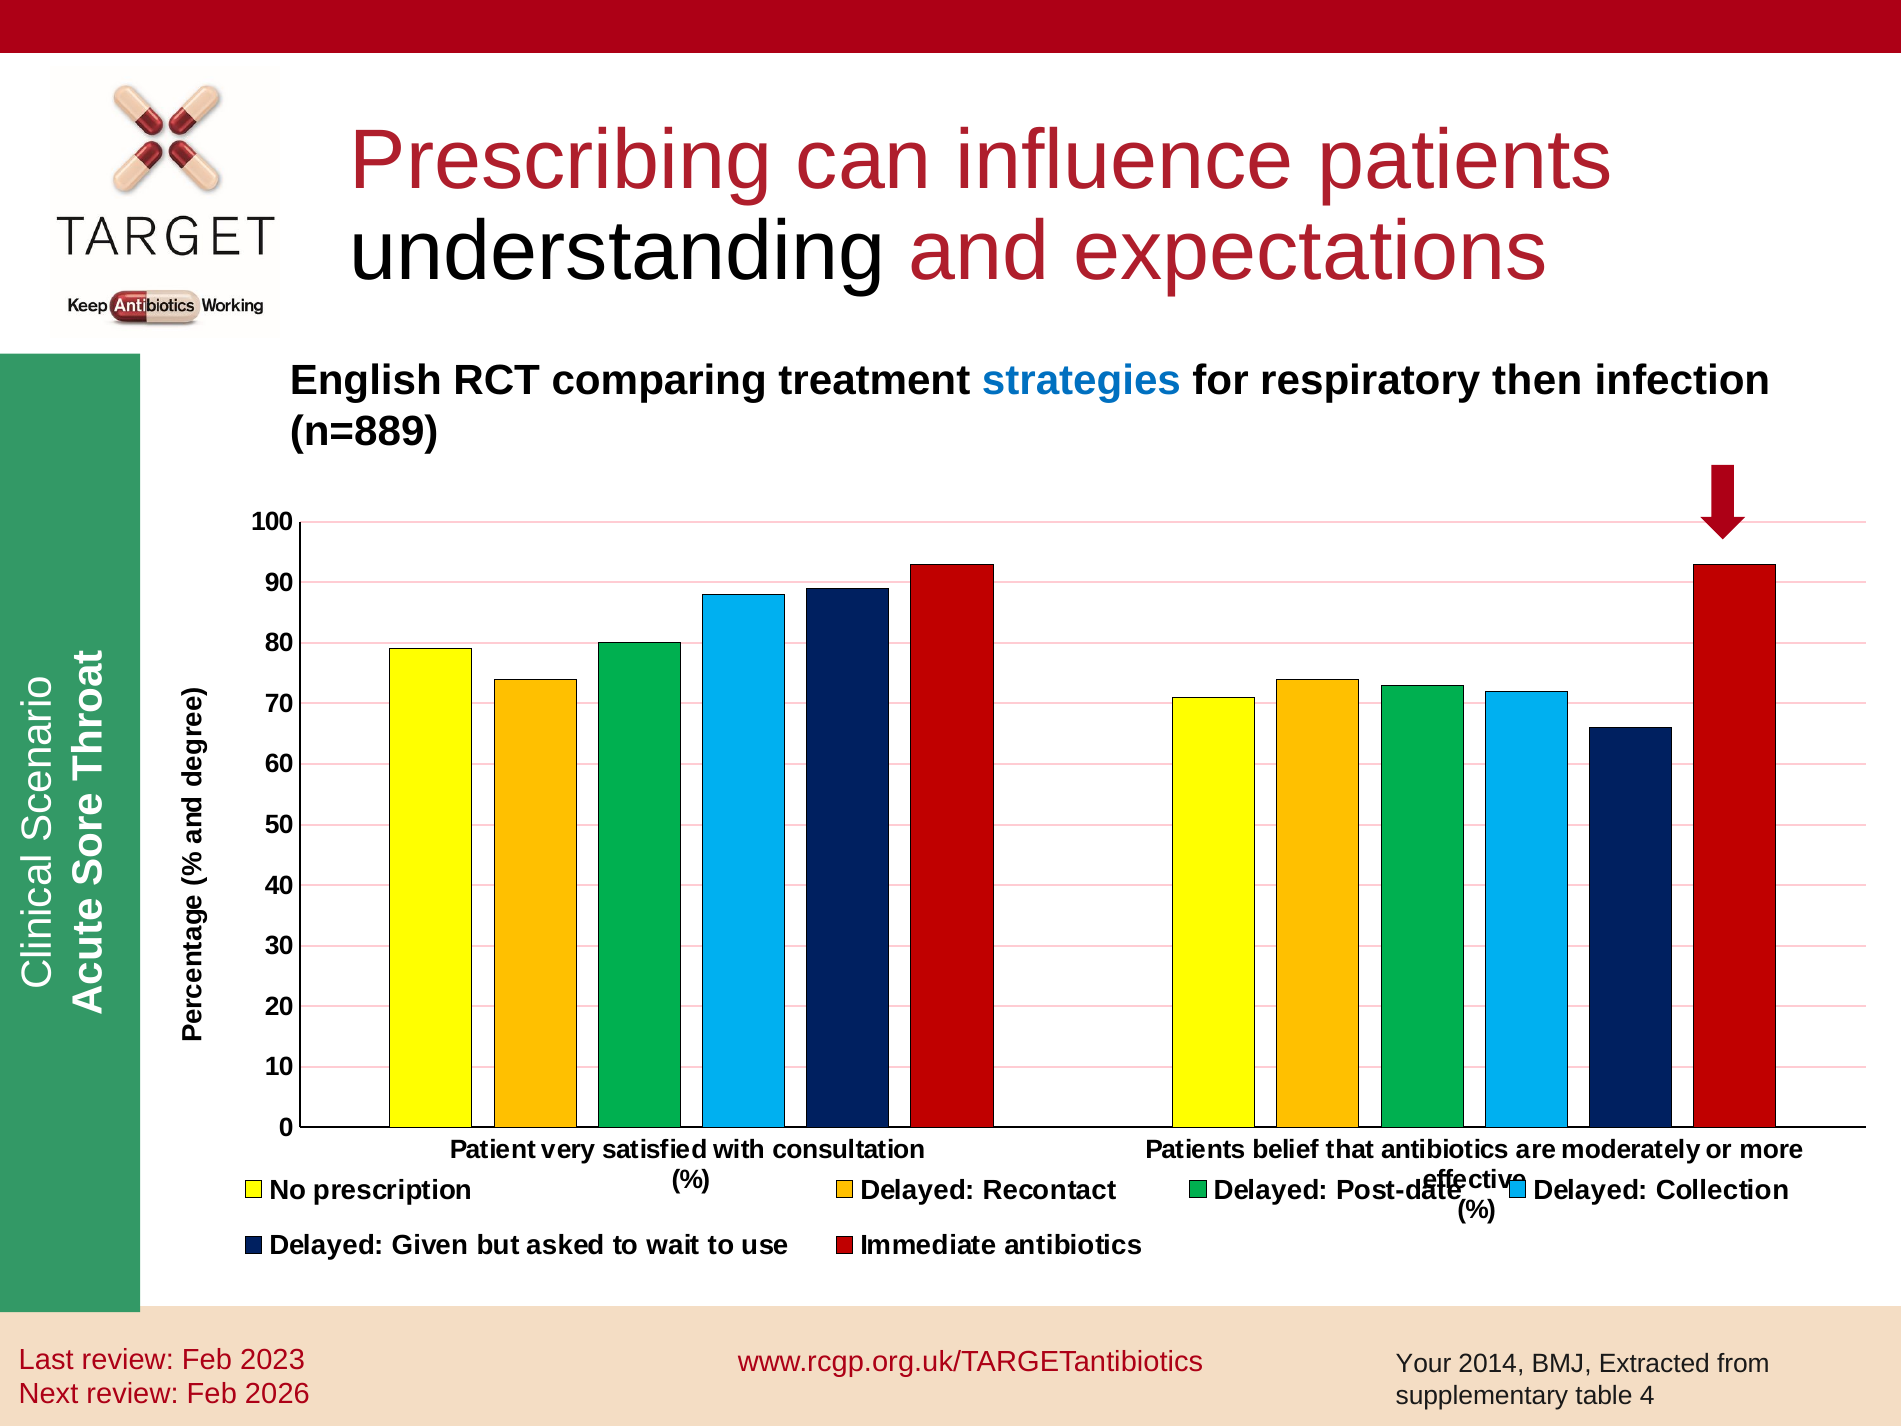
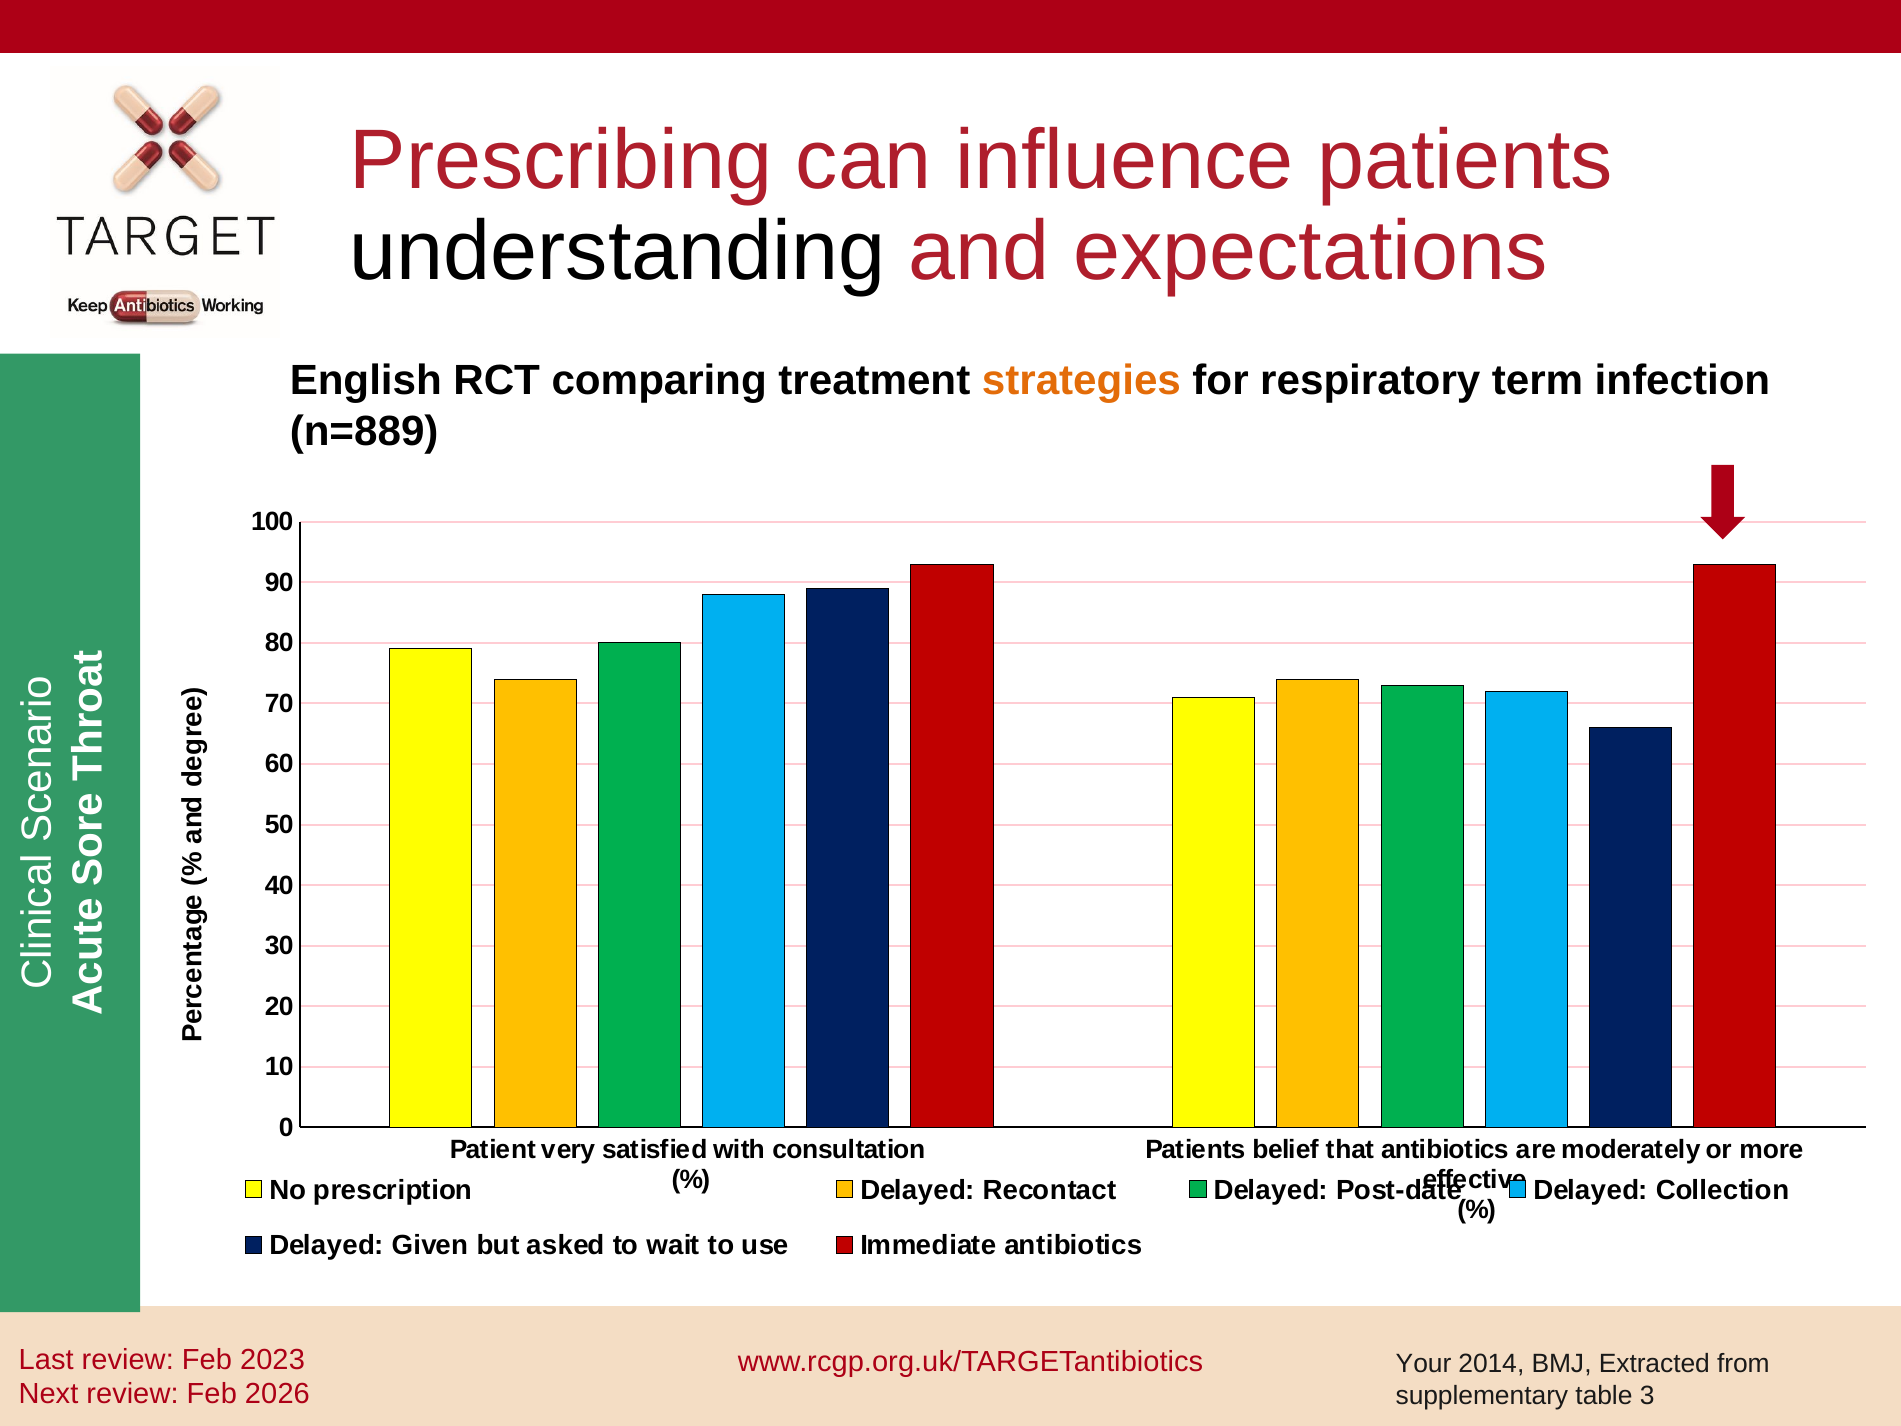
strategies colour: blue -> orange
then: then -> term
4: 4 -> 3
